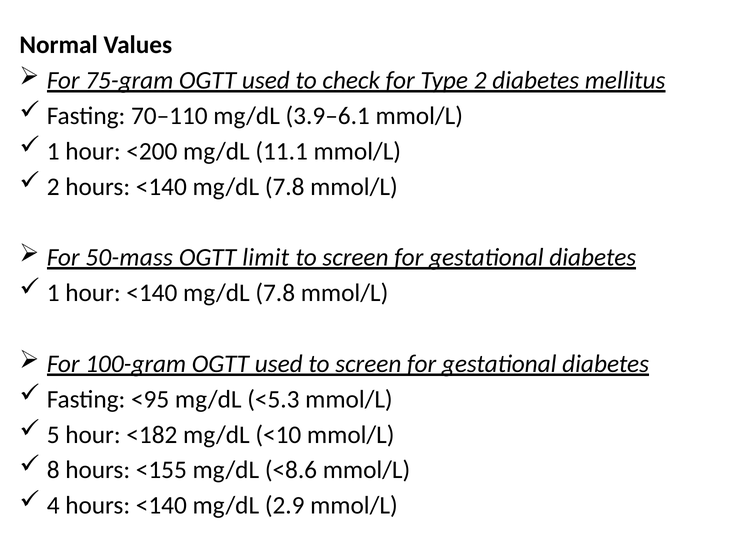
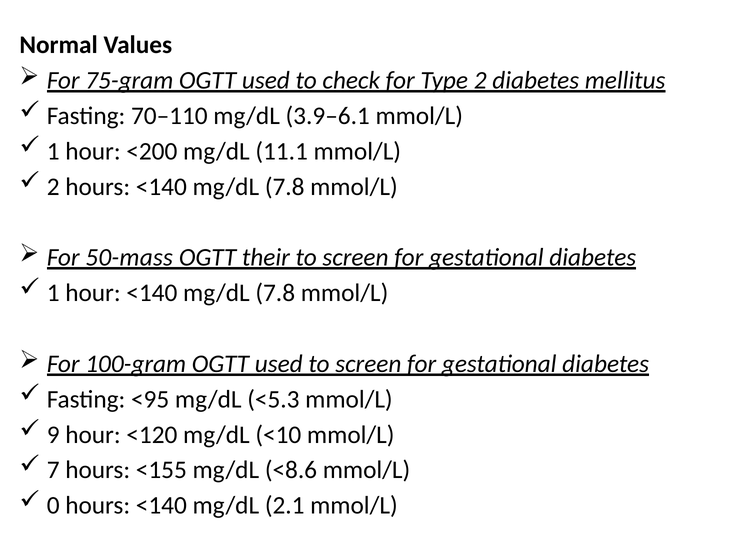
limit: limit -> their
5: 5 -> 9
<182: <182 -> <120
8: 8 -> 7
4: 4 -> 0
2.9: 2.9 -> 2.1
